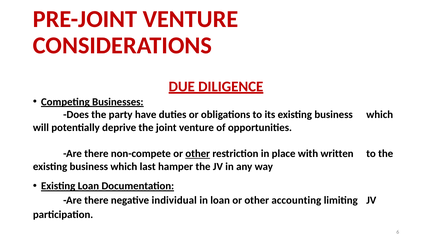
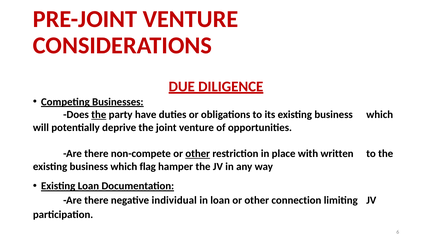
the at (99, 115) underline: none -> present
last: last -> flag
accounting: accounting -> connection
